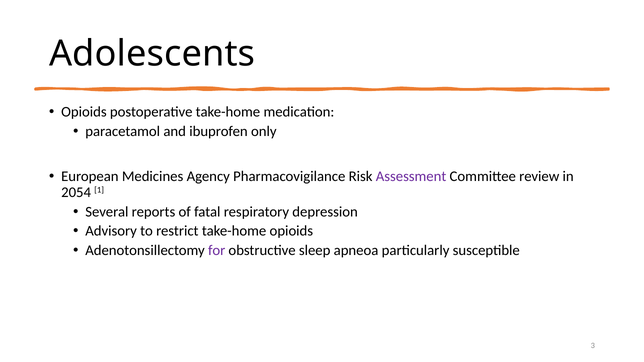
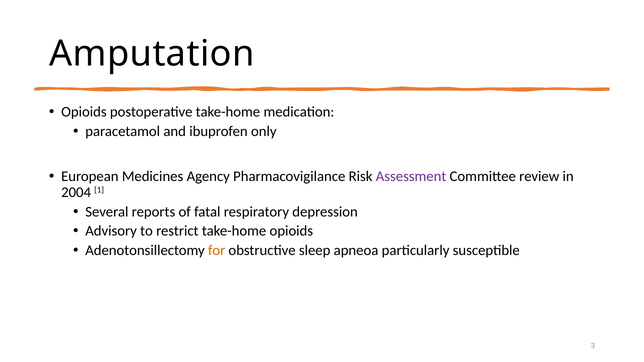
Adolescents: Adolescents -> Amputation
2054: 2054 -> 2004
for colour: purple -> orange
